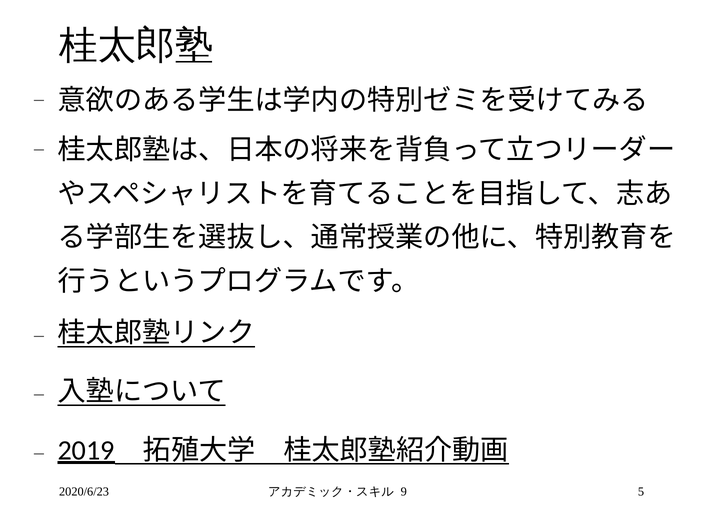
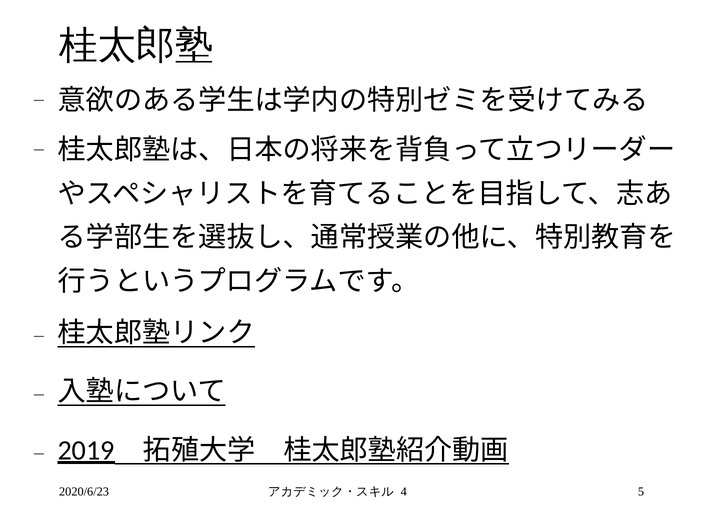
9: 9 -> 4
